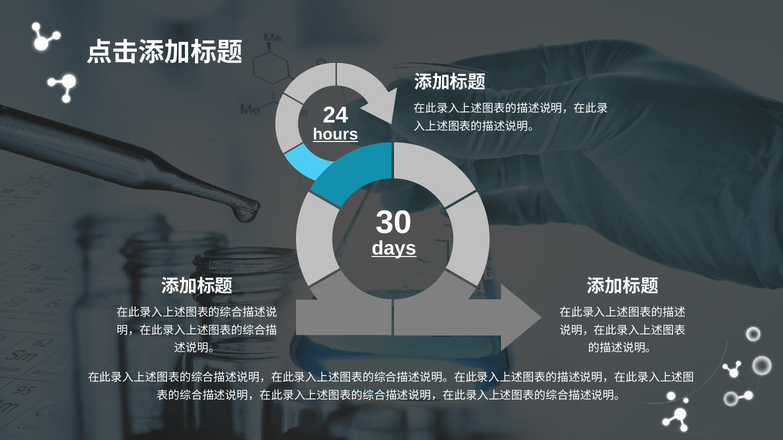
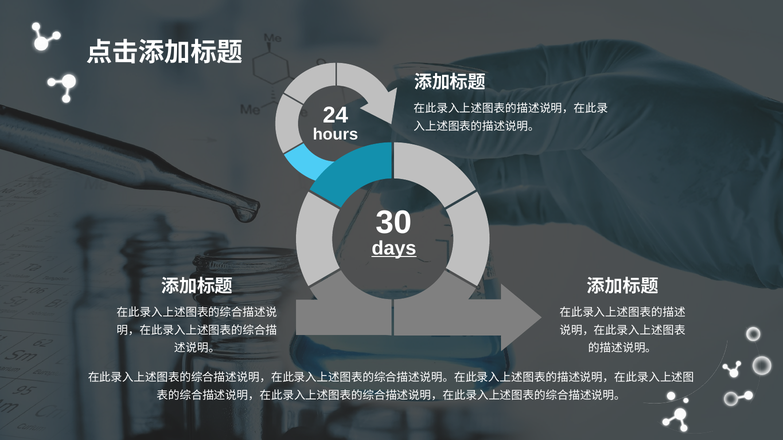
hours underline: present -> none
